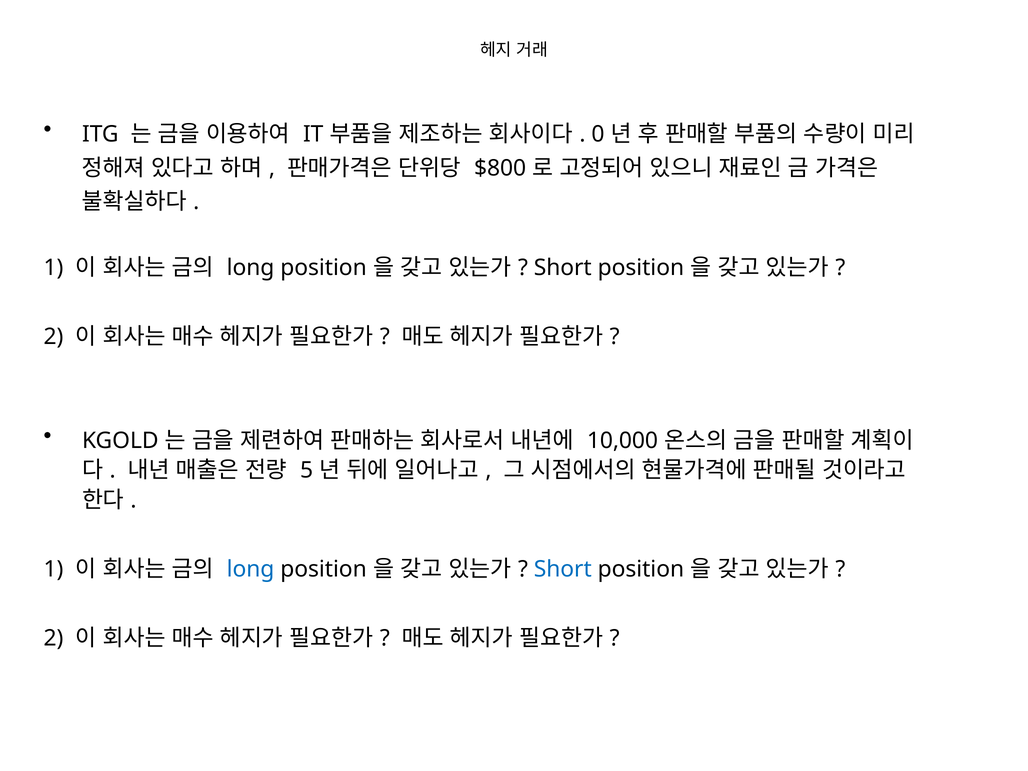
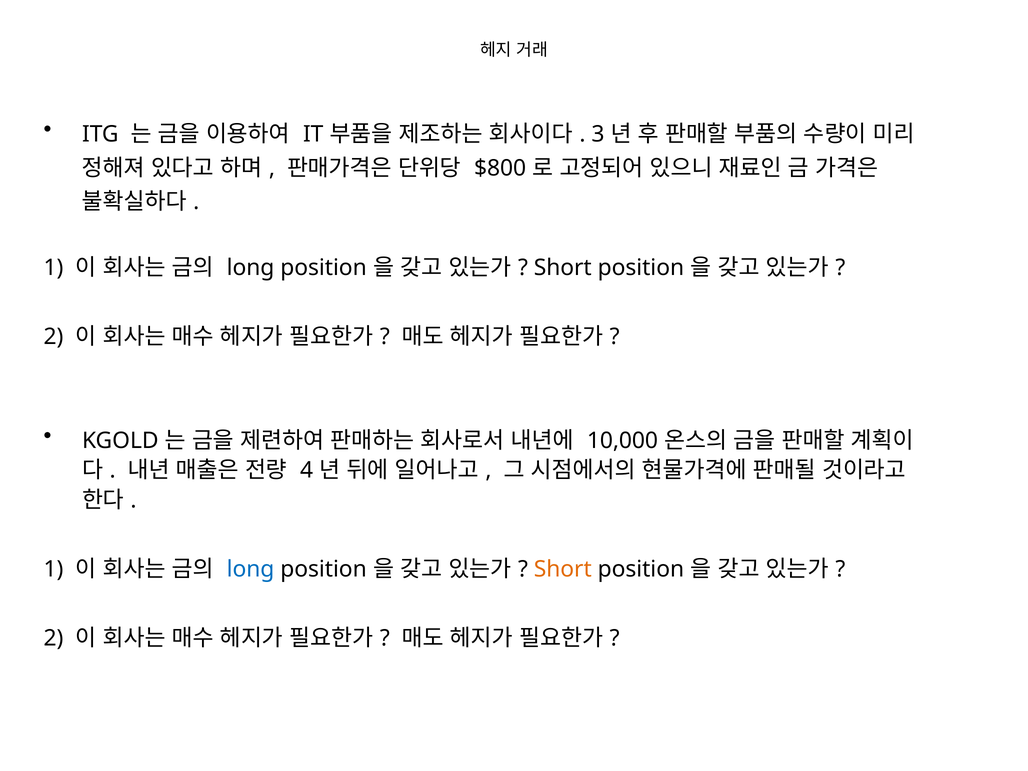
0: 0 -> 3
5: 5 -> 4
Short at (563, 569) colour: blue -> orange
